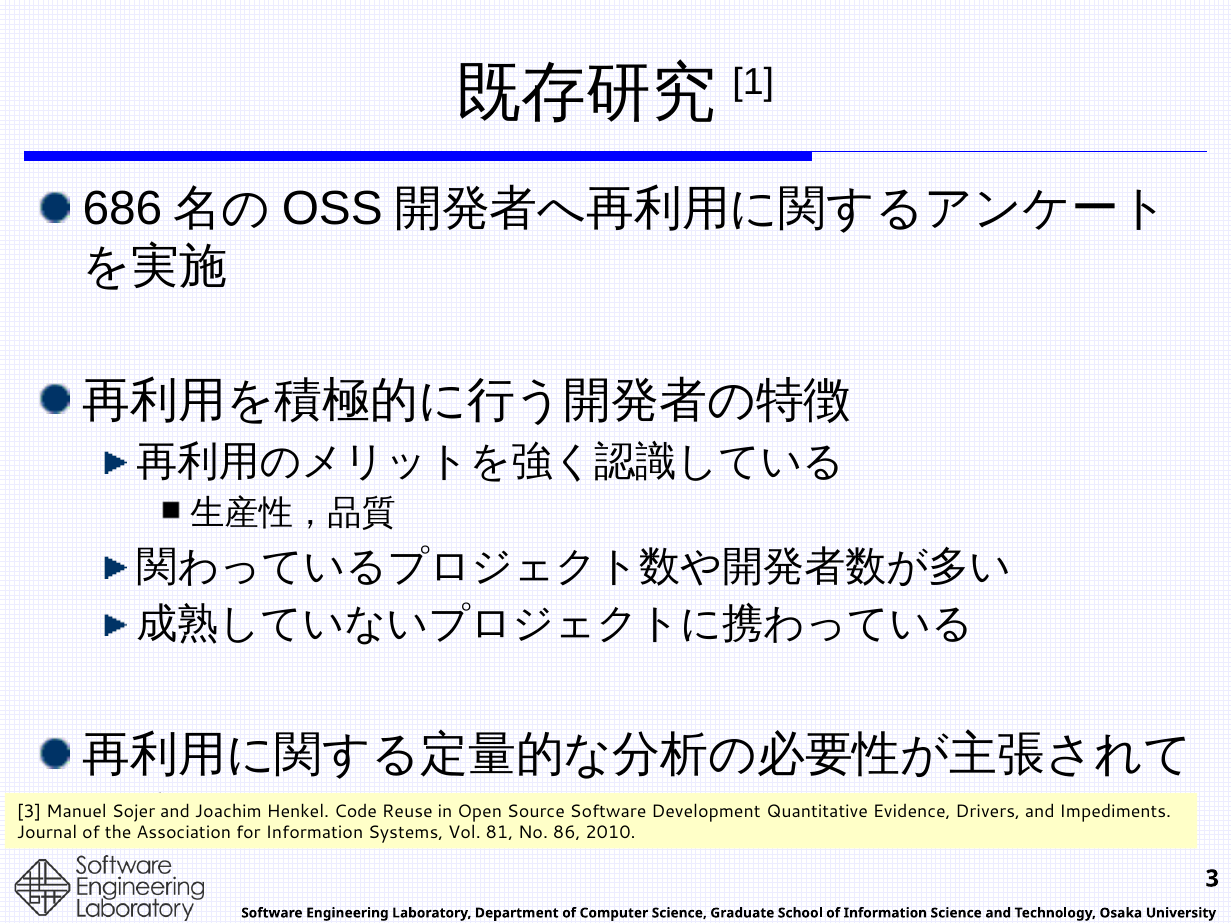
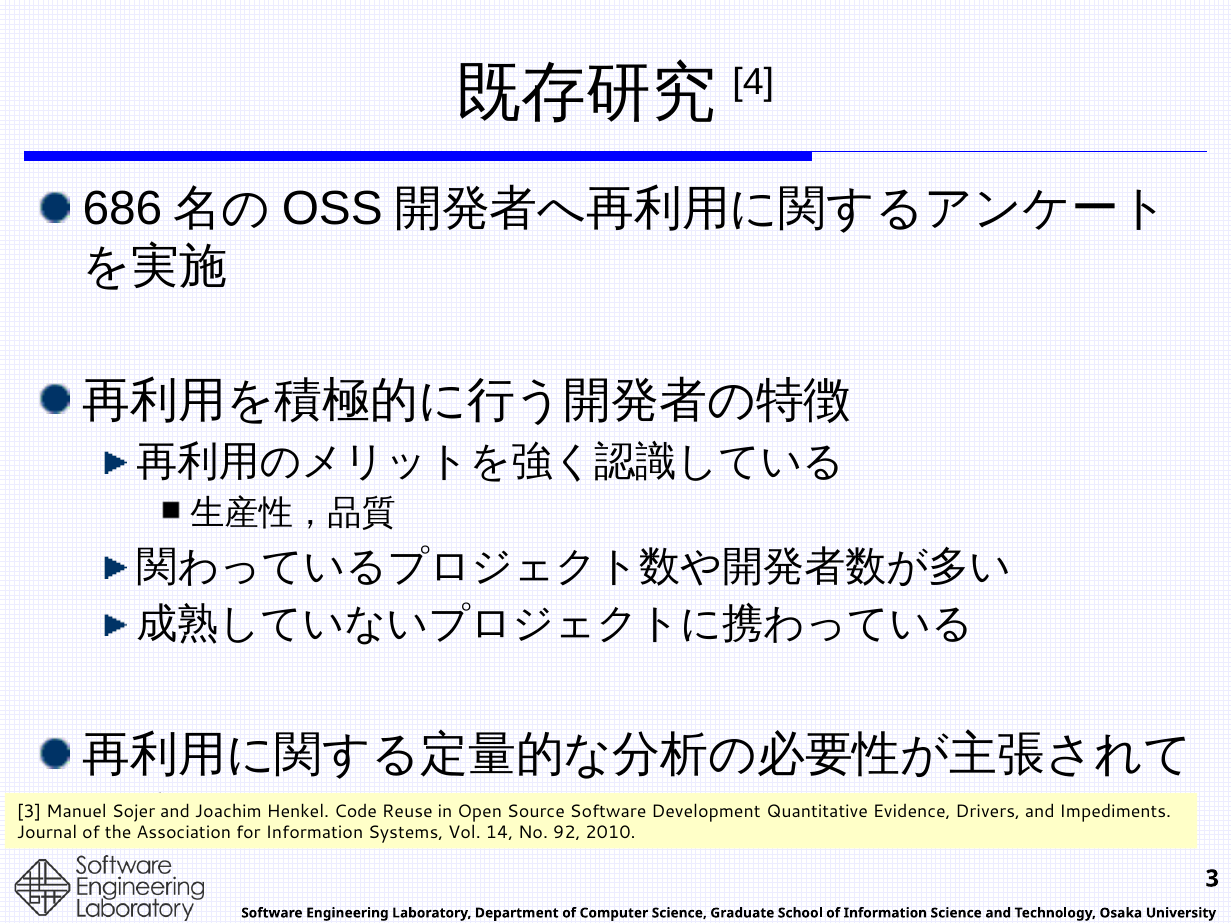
1: 1 -> 4
81: 81 -> 14
86: 86 -> 92
